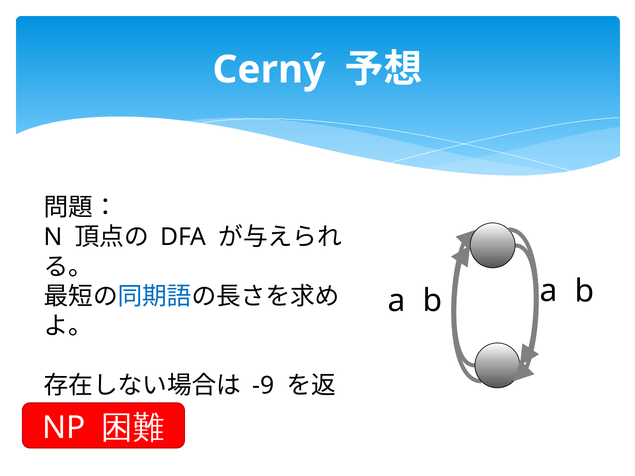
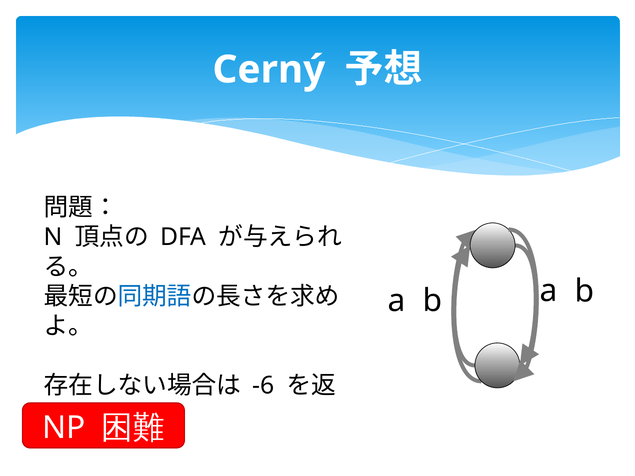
-9: -9 -> -6
